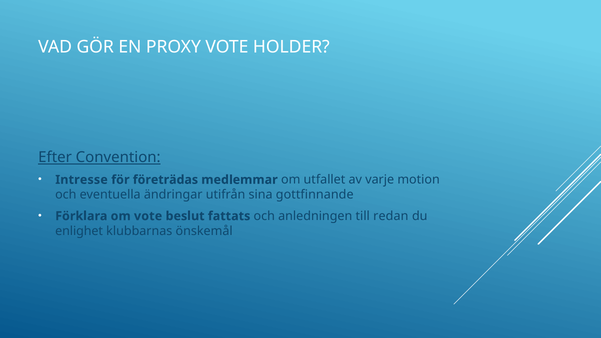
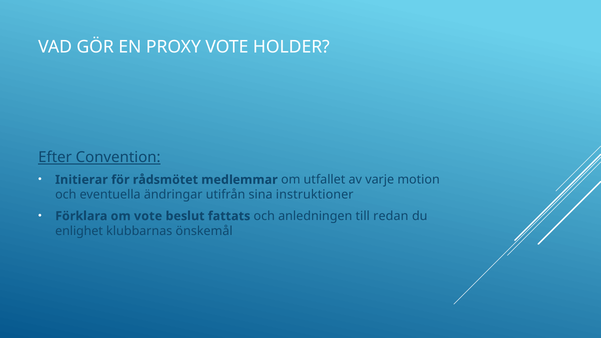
Intresse: Intresse -> Initierar
företrädas: företrädas -> rådsmötet
gottfinnande: gottfinnande -> instruktioner
